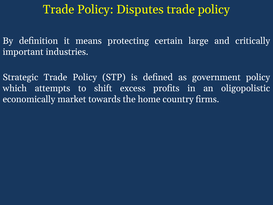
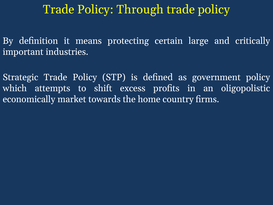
Disputes: Disputes -> Through
